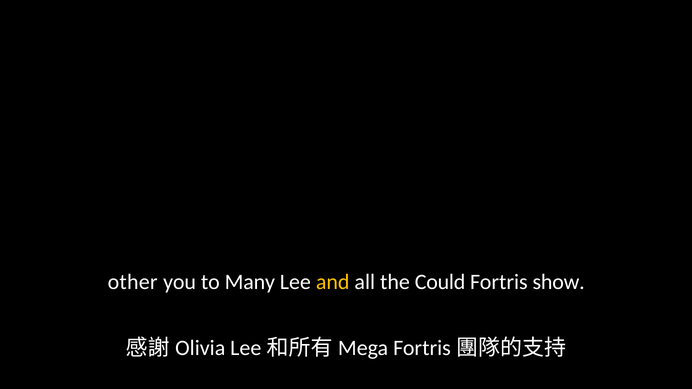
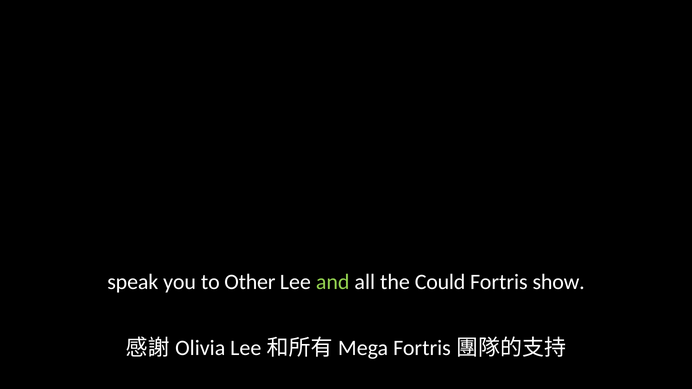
other: other -> speak
Many: Many -> Other
and colour: yellow -> light green
